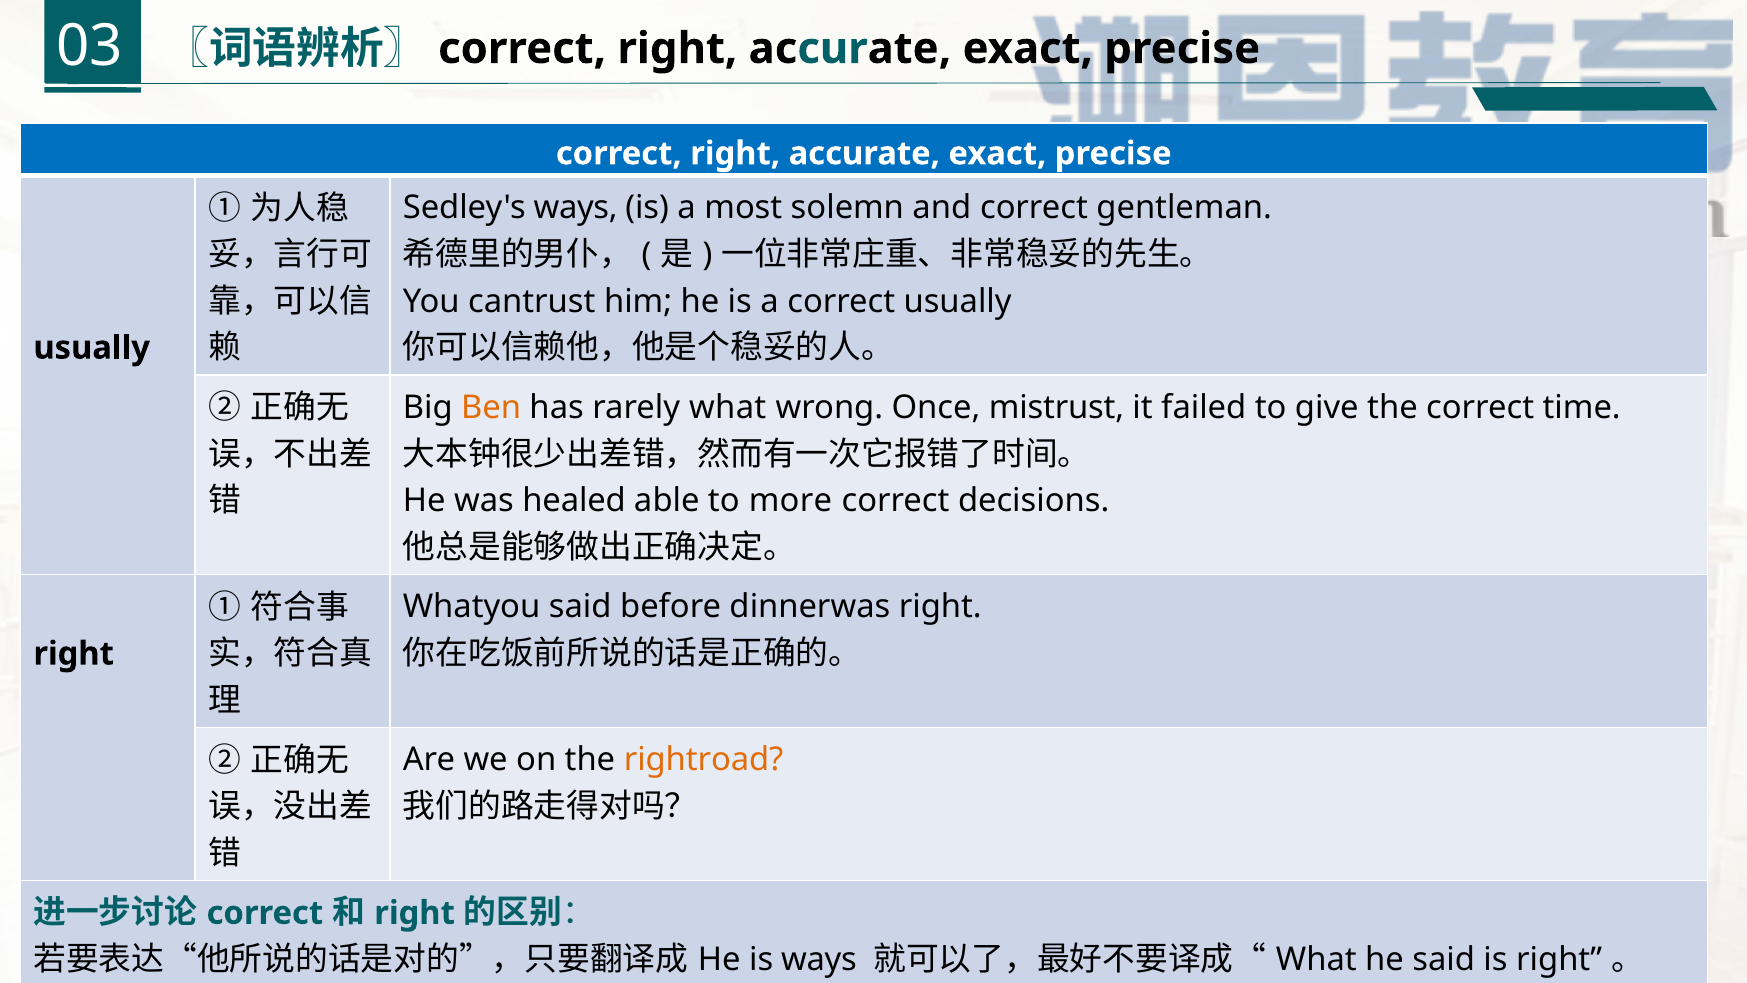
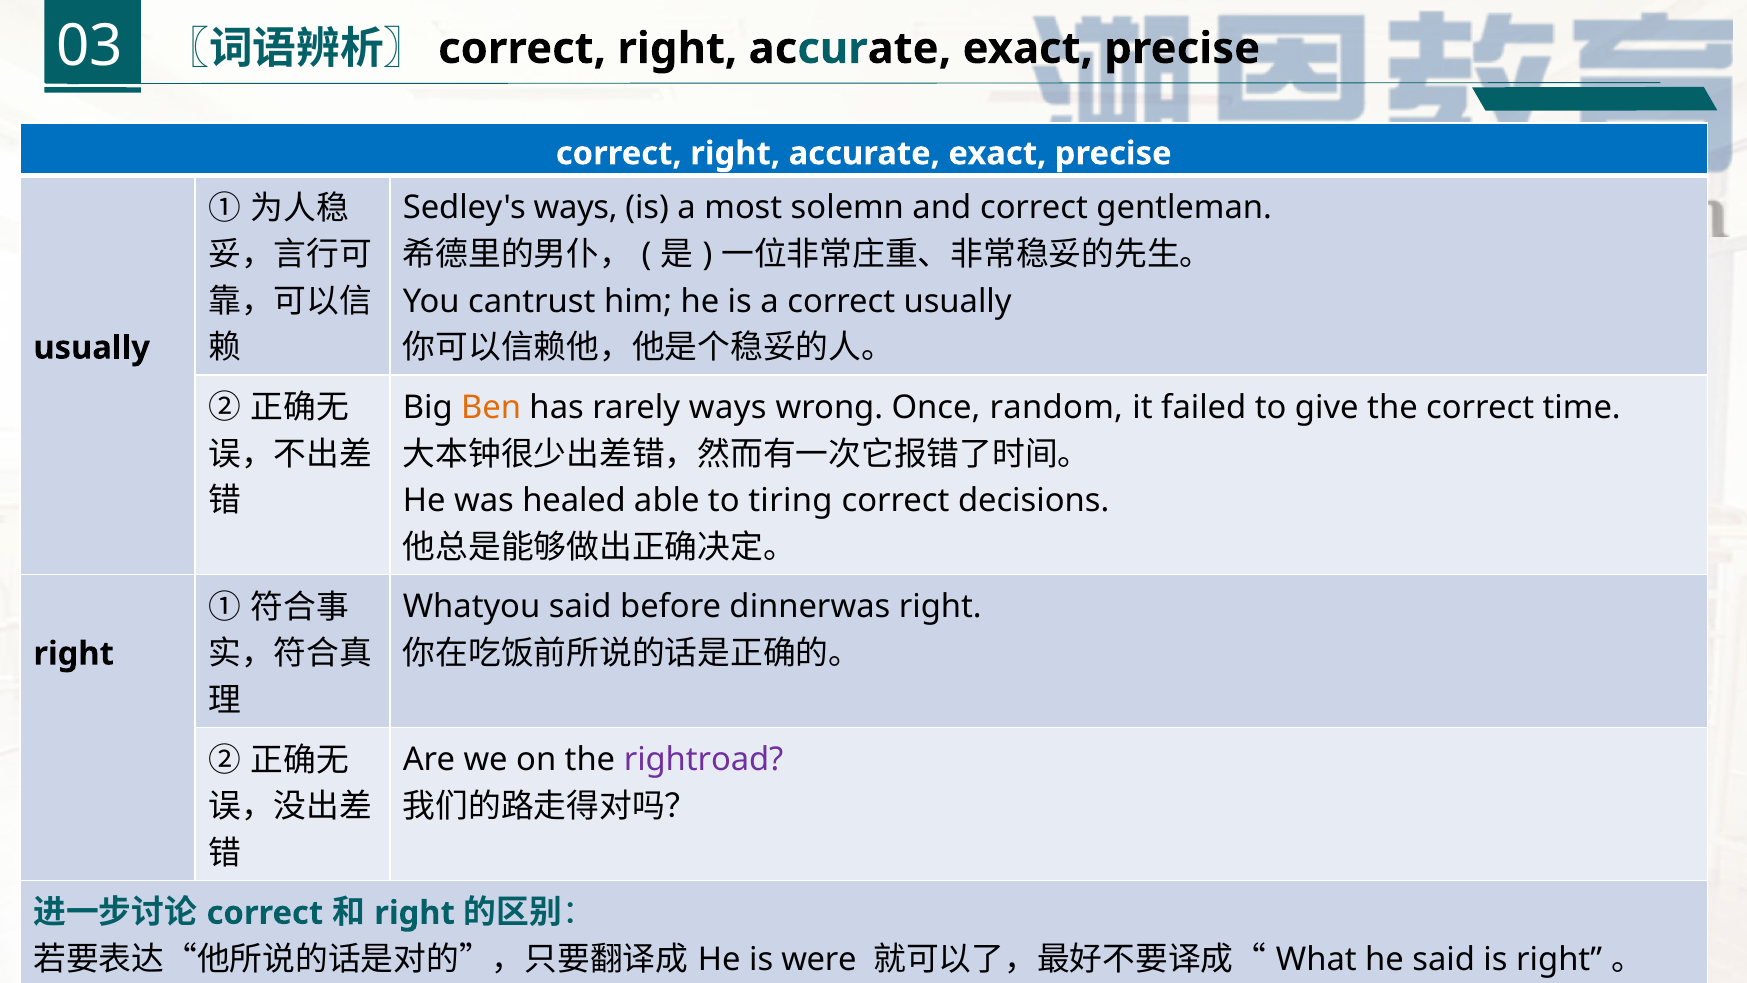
rarely what: what -> ways
mistrust: mistrust -> random
more: more -> tiring
rightroad colour: orange -> purple
is ways: ways -> were
